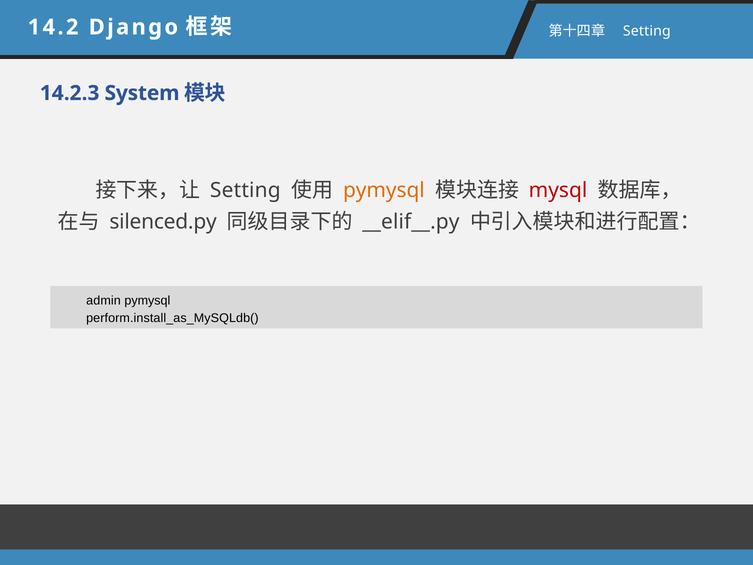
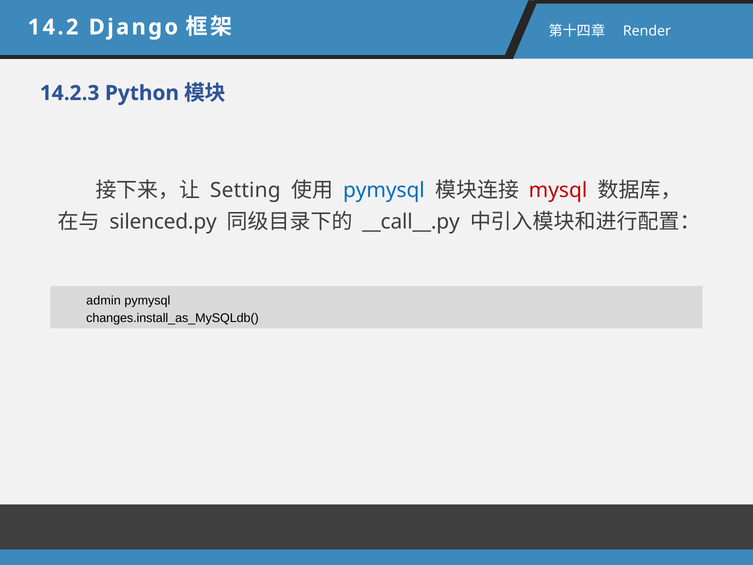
Setting at (647, 31): Setting -> Render
System: System -> Python
pymysql at (384, 190) colour: orange -> blue
__elif__.py: __elif__.py -> __call__.py
perform.install_as_MySQLdb(: perform.install_as_MySQLdb( -> changes.install_as_MySQLdb(
